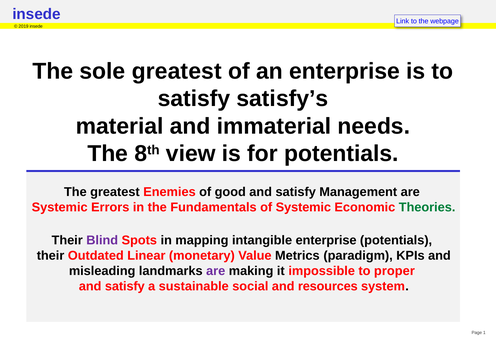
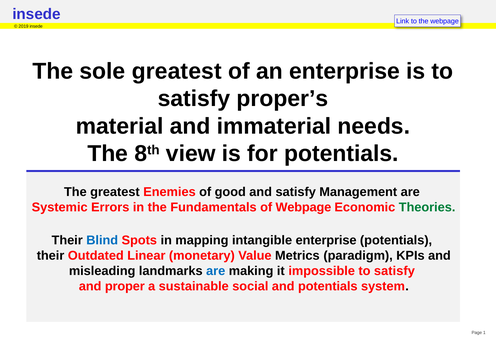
satisfy’s: satisfy’s -> proper’s
of Systemic: Systemic -> Webpage
Blind colour: purple -> blue
are at (216, 271) colour: purple -> blue
impossible to proper: proper -> satisfy
satisfy at (125, 286): satisfy -> proper
and resources: resources -> potentials
